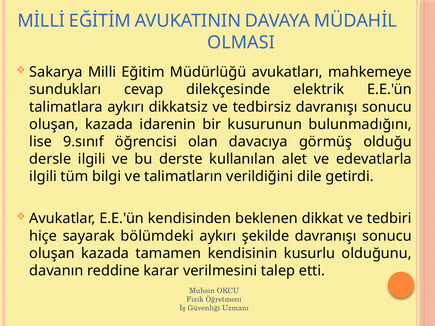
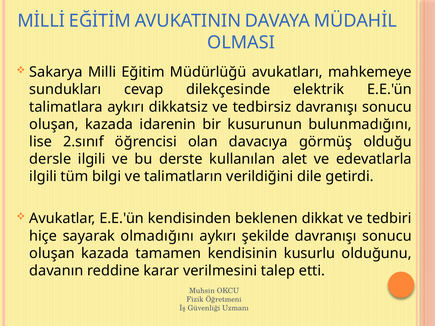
9.sınıf: 9.sınıf -> 2.sınıf
bölümdeki: bölümdeki -> olmadığını
